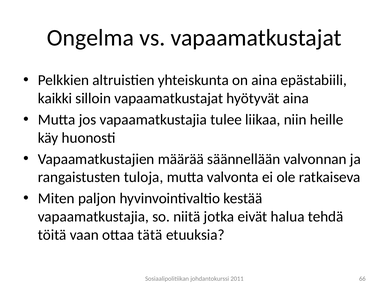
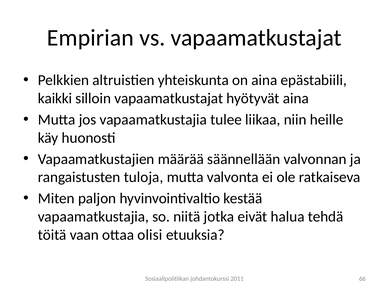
Ongelma: Ongelma -> Empirian
tätä: tätä -> olisi
